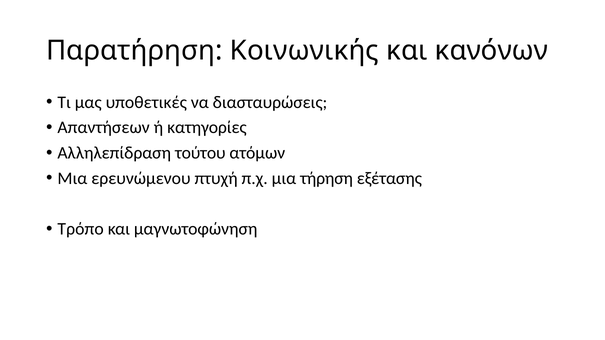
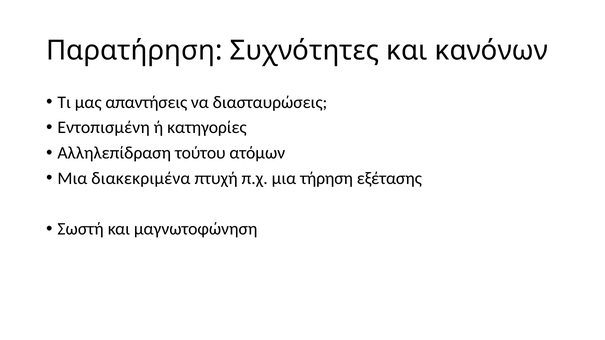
Κοινωνικής: Κοινωνικής -> Συχνότητες
υποθετικές: υποθετικές -> απαντήσεις
Απαντήσεων: Απαντήσεων -> Εντοπισμένη
ερευνώμενου: ερευνώμενου -> διακεκριμένα
Τρόπο: Τρόπο -> Σωστή
